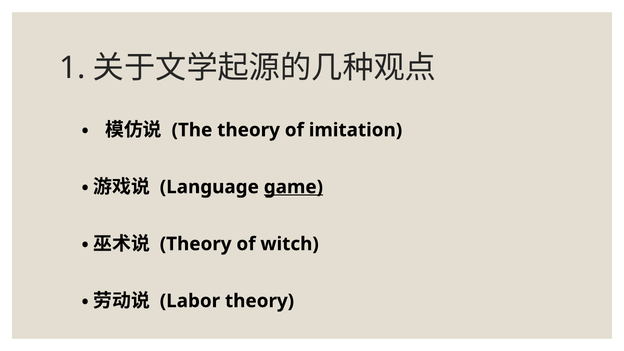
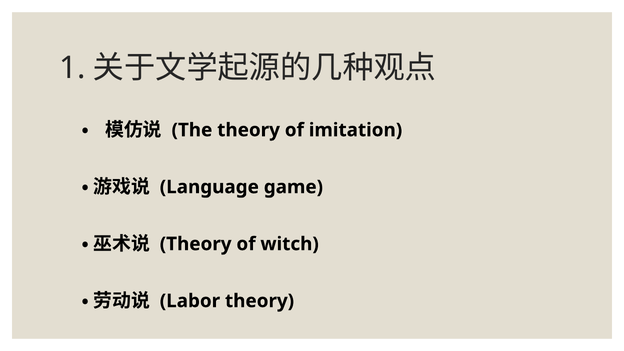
game underline: present -> none
